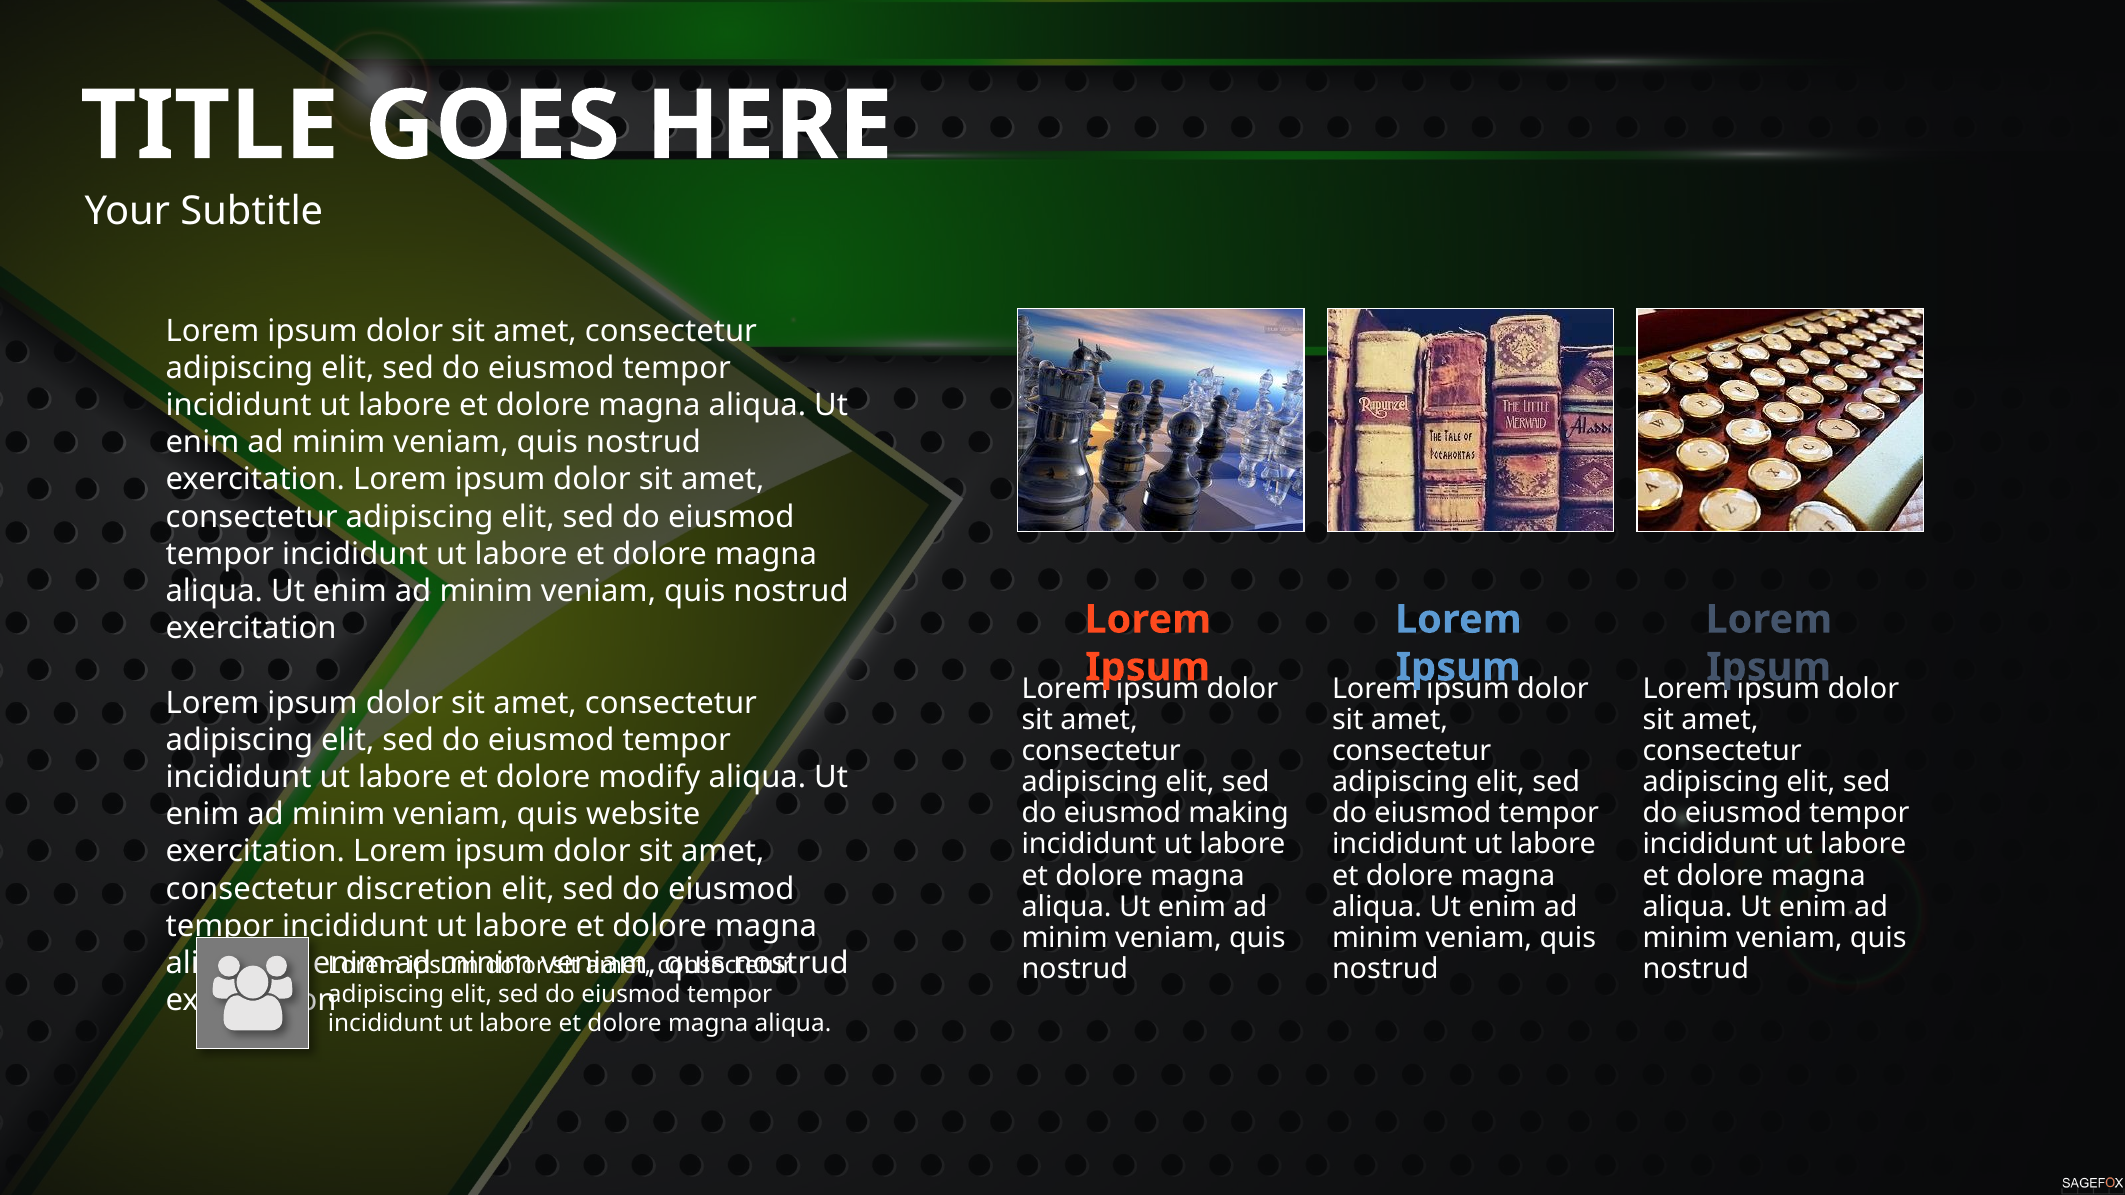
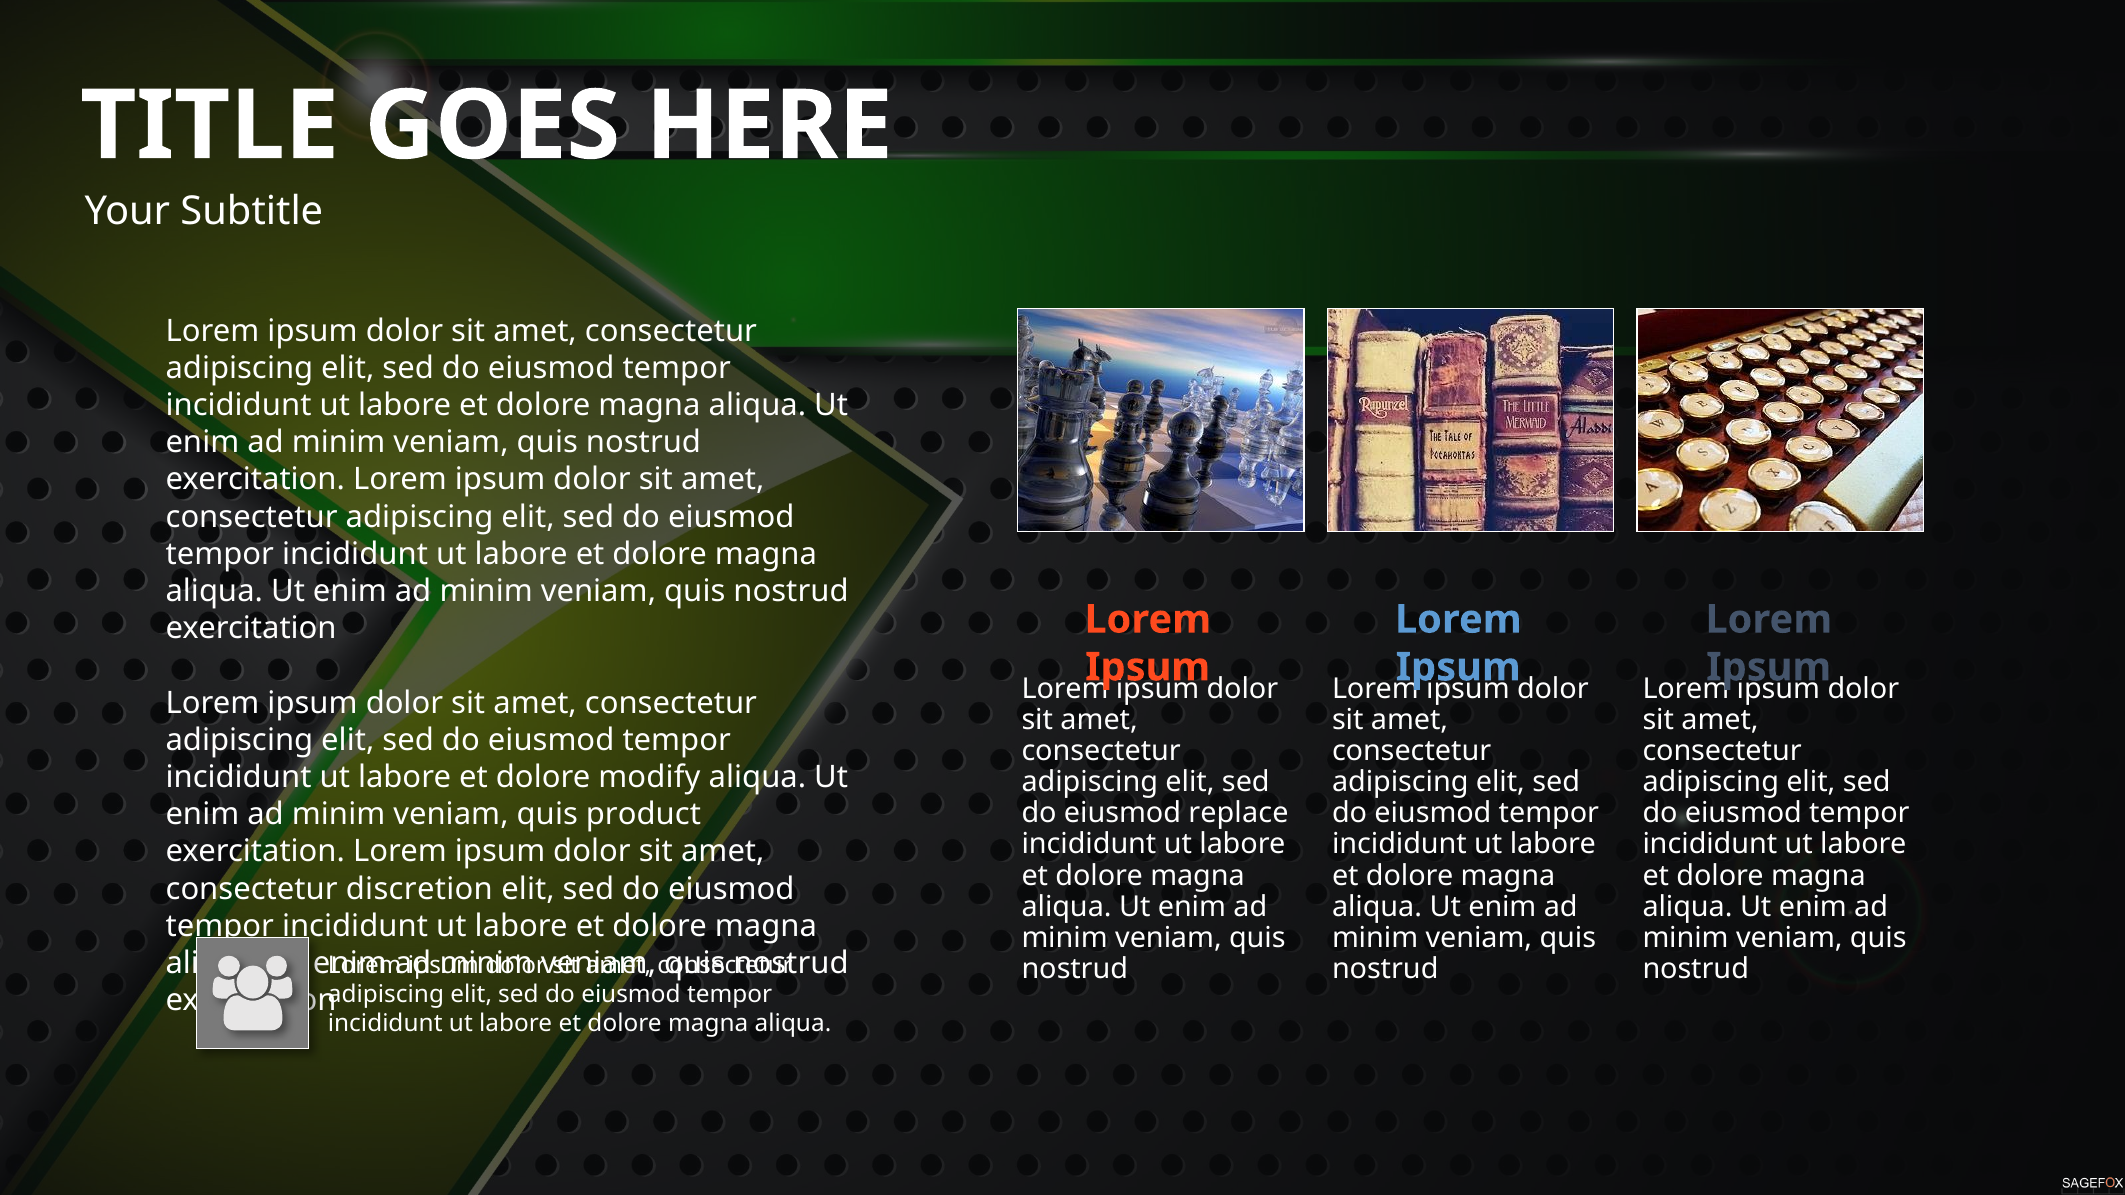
making: making -> replace
website: website -> product
